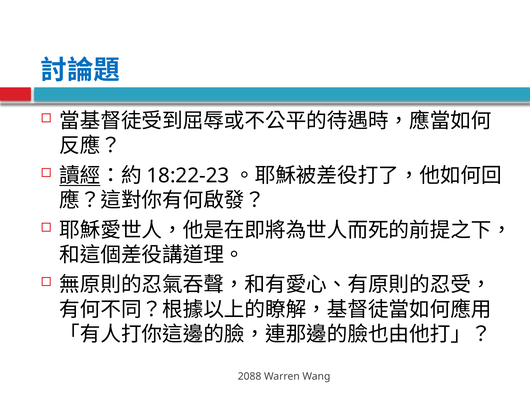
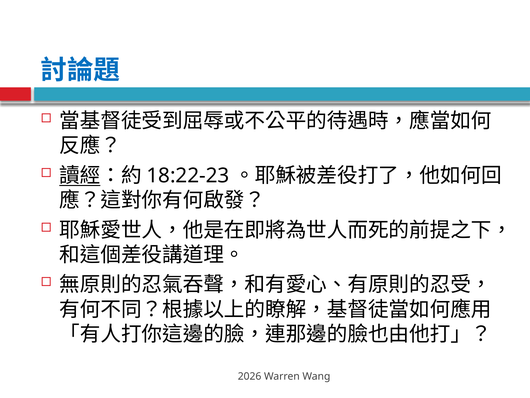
2088: 2088 -> 2026
